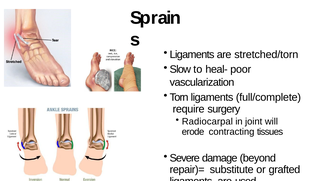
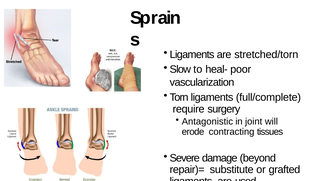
Radiocarpal: Radiocarpal -> Antagonistic
